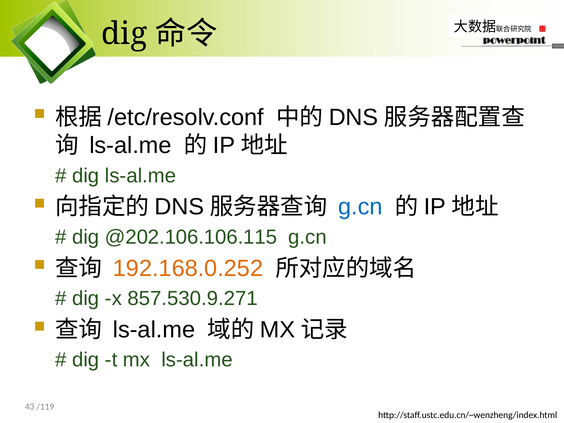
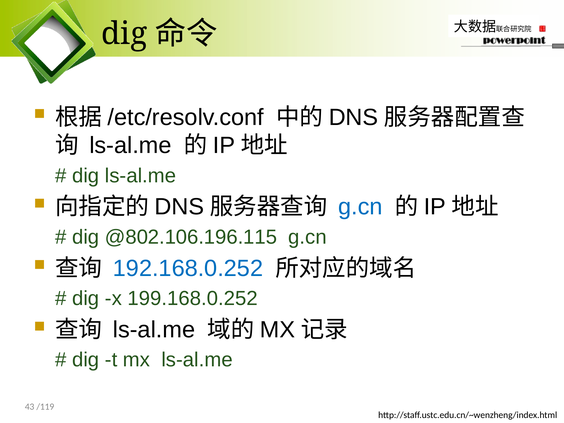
@202.106.106.115: @202.106.106.115 -> @802.106.196.115
192.168.0.252 colour: orange -> blue
857.530.9.271: 857.530.9.271 -> 199.168.0.252
